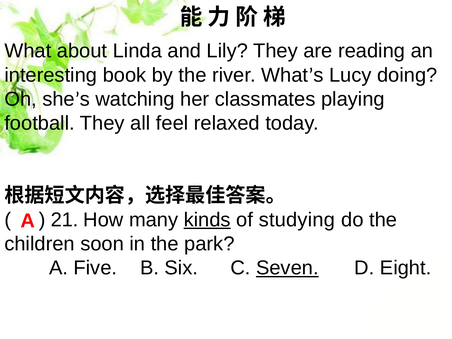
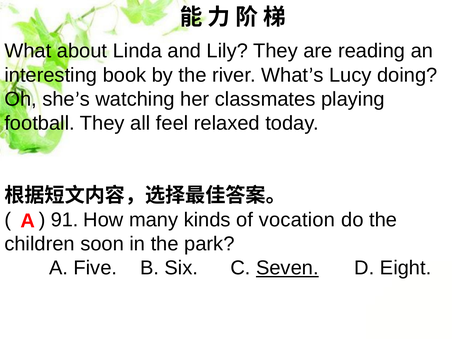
21: 21 -> 91
kinds underline: present -> none
studying: studying -> vocation
